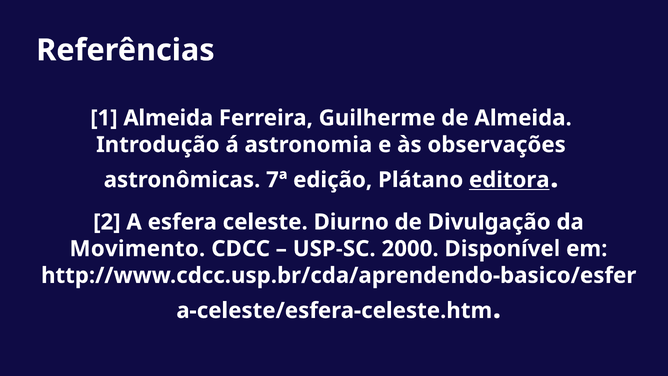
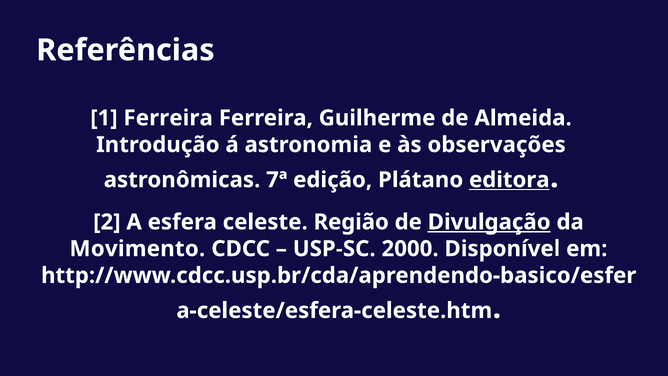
1 Almeida: Almeida -> Ferreira
Diurno: Diurno -> Região
Divulgação underline: none -> present
